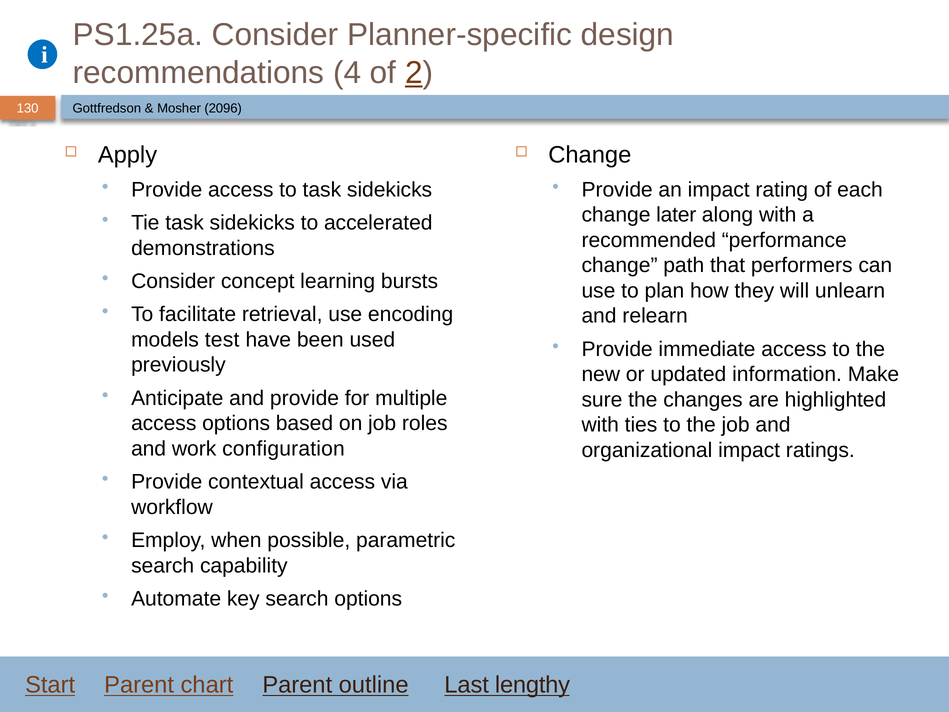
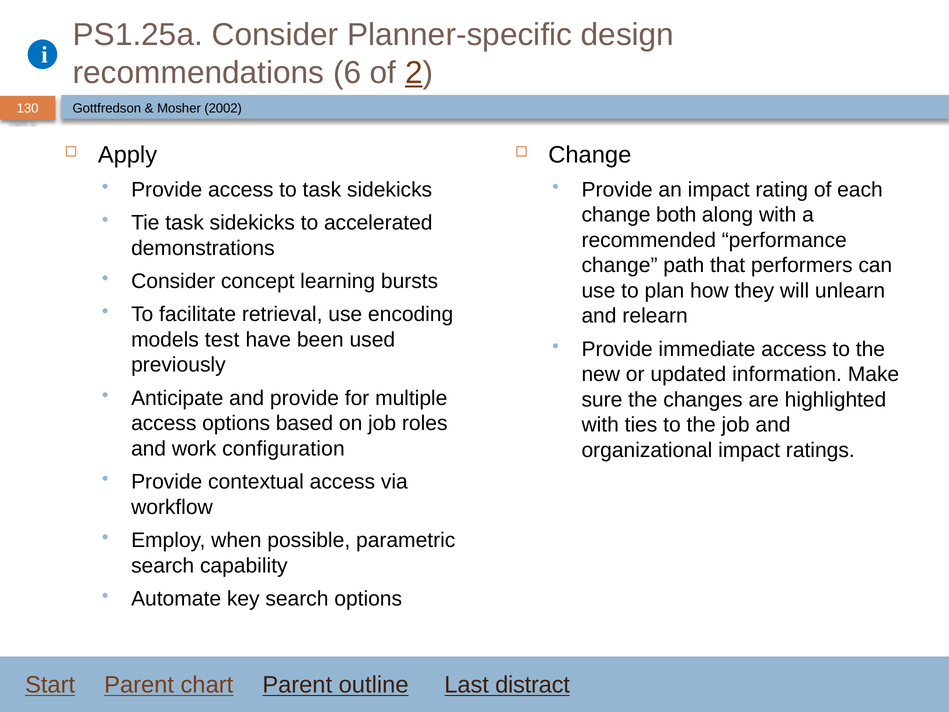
4: 4 -> 6
2096: 2096 -> 2002
later: later -> both
lengthy: lengthy -> distract
